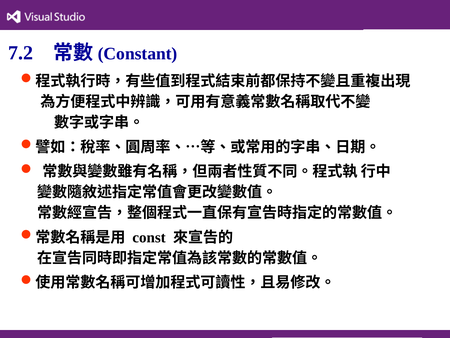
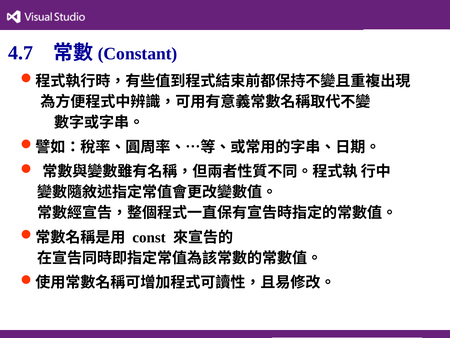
7.2: 7.2 -> 4.7
